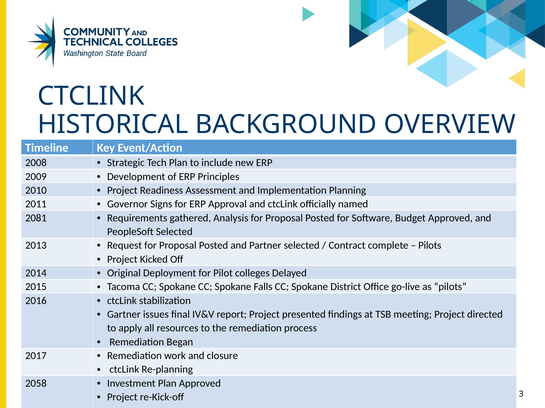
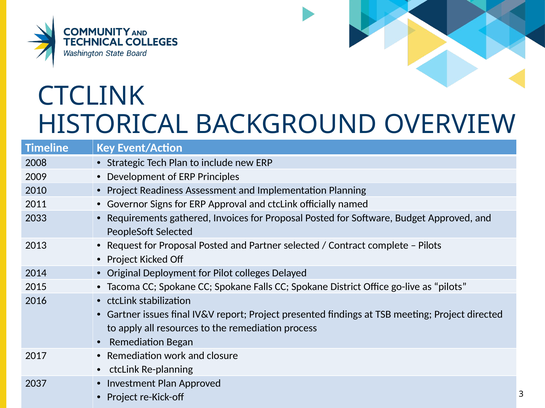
2081: 2081 -> 2033
Analysis: Analysis -> Invoices
2058: 2058 -> 2037
